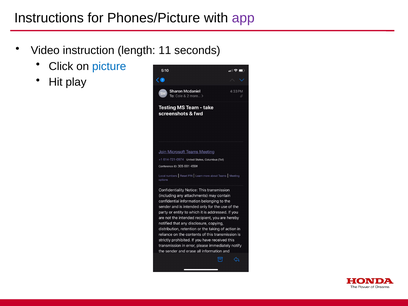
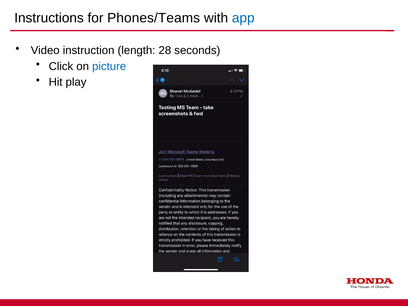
Phones/Picture: Phones/Picture -> Phones/Teams
app colour: purple -> blue
11: 11 -> 28
